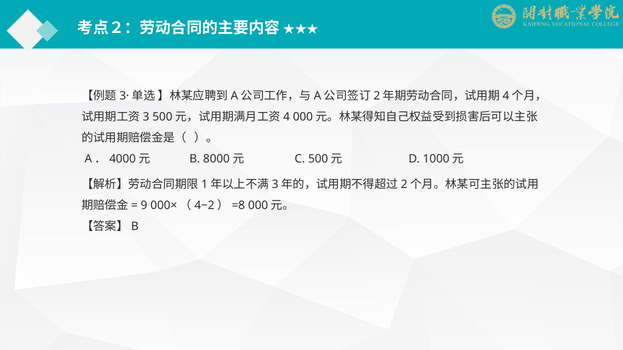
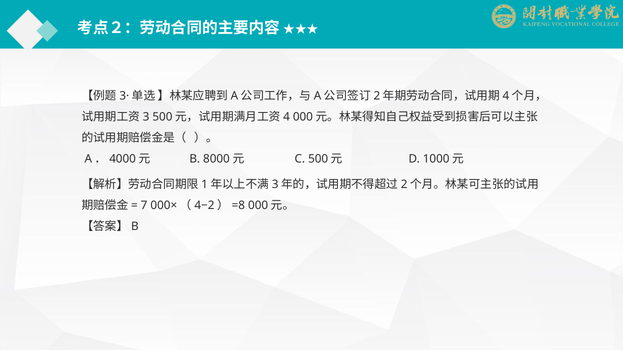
9: 9 -> 7
